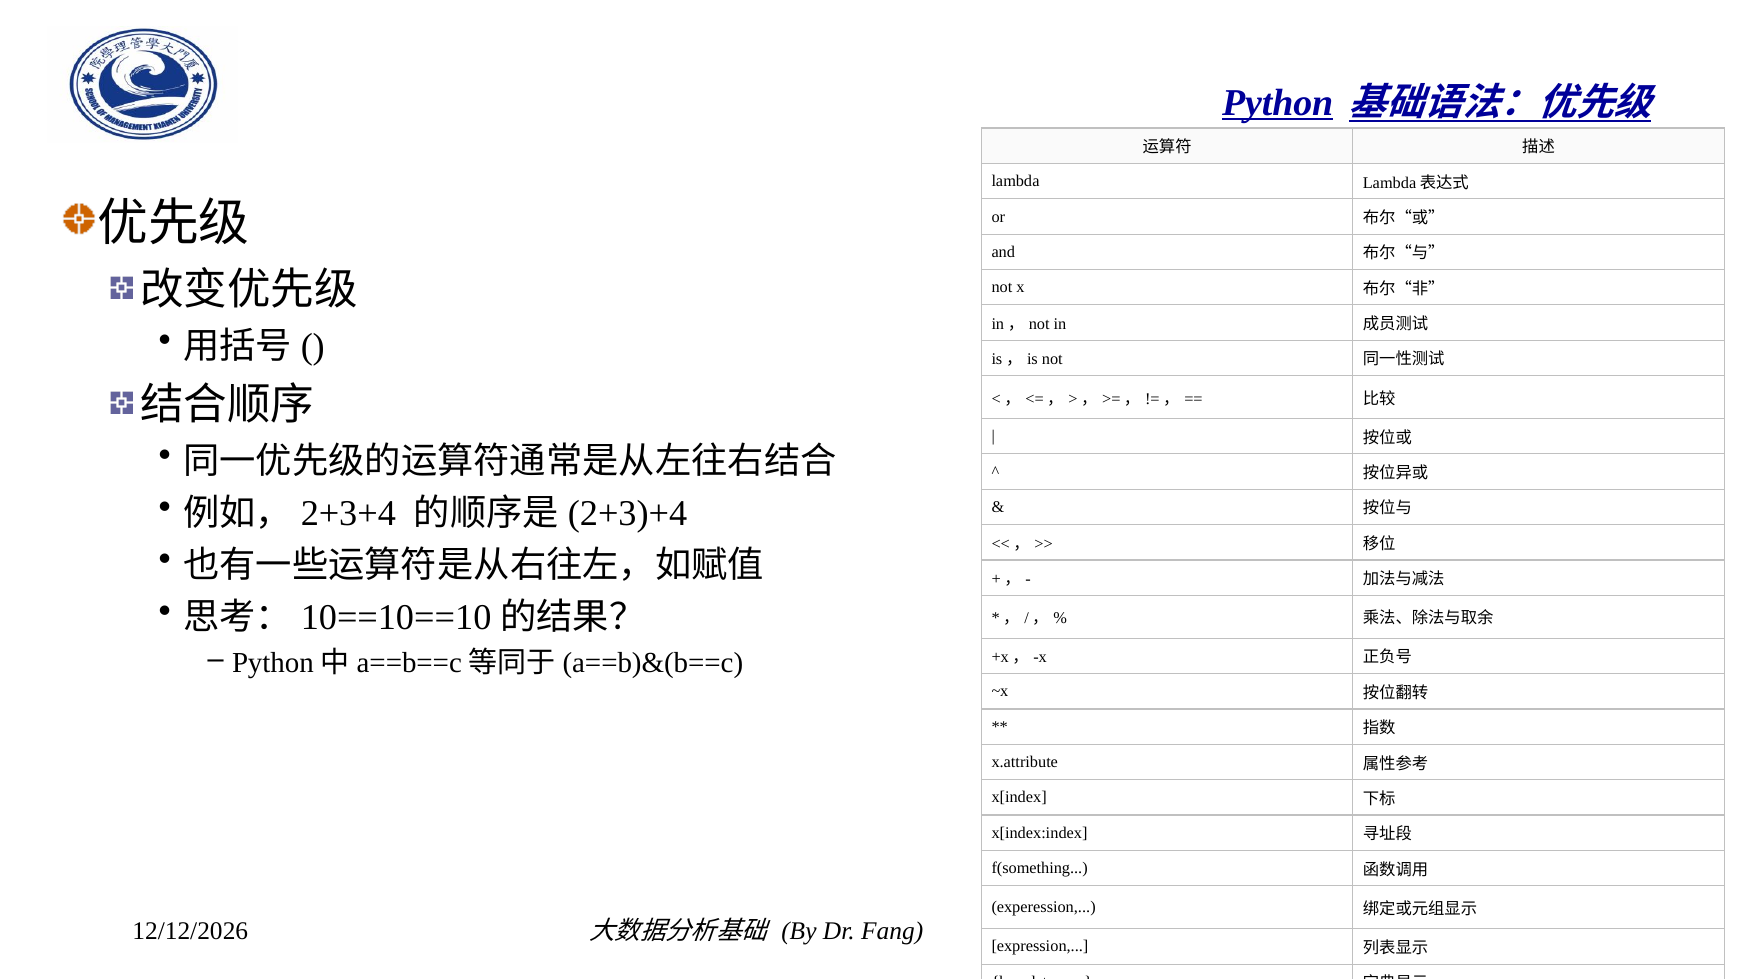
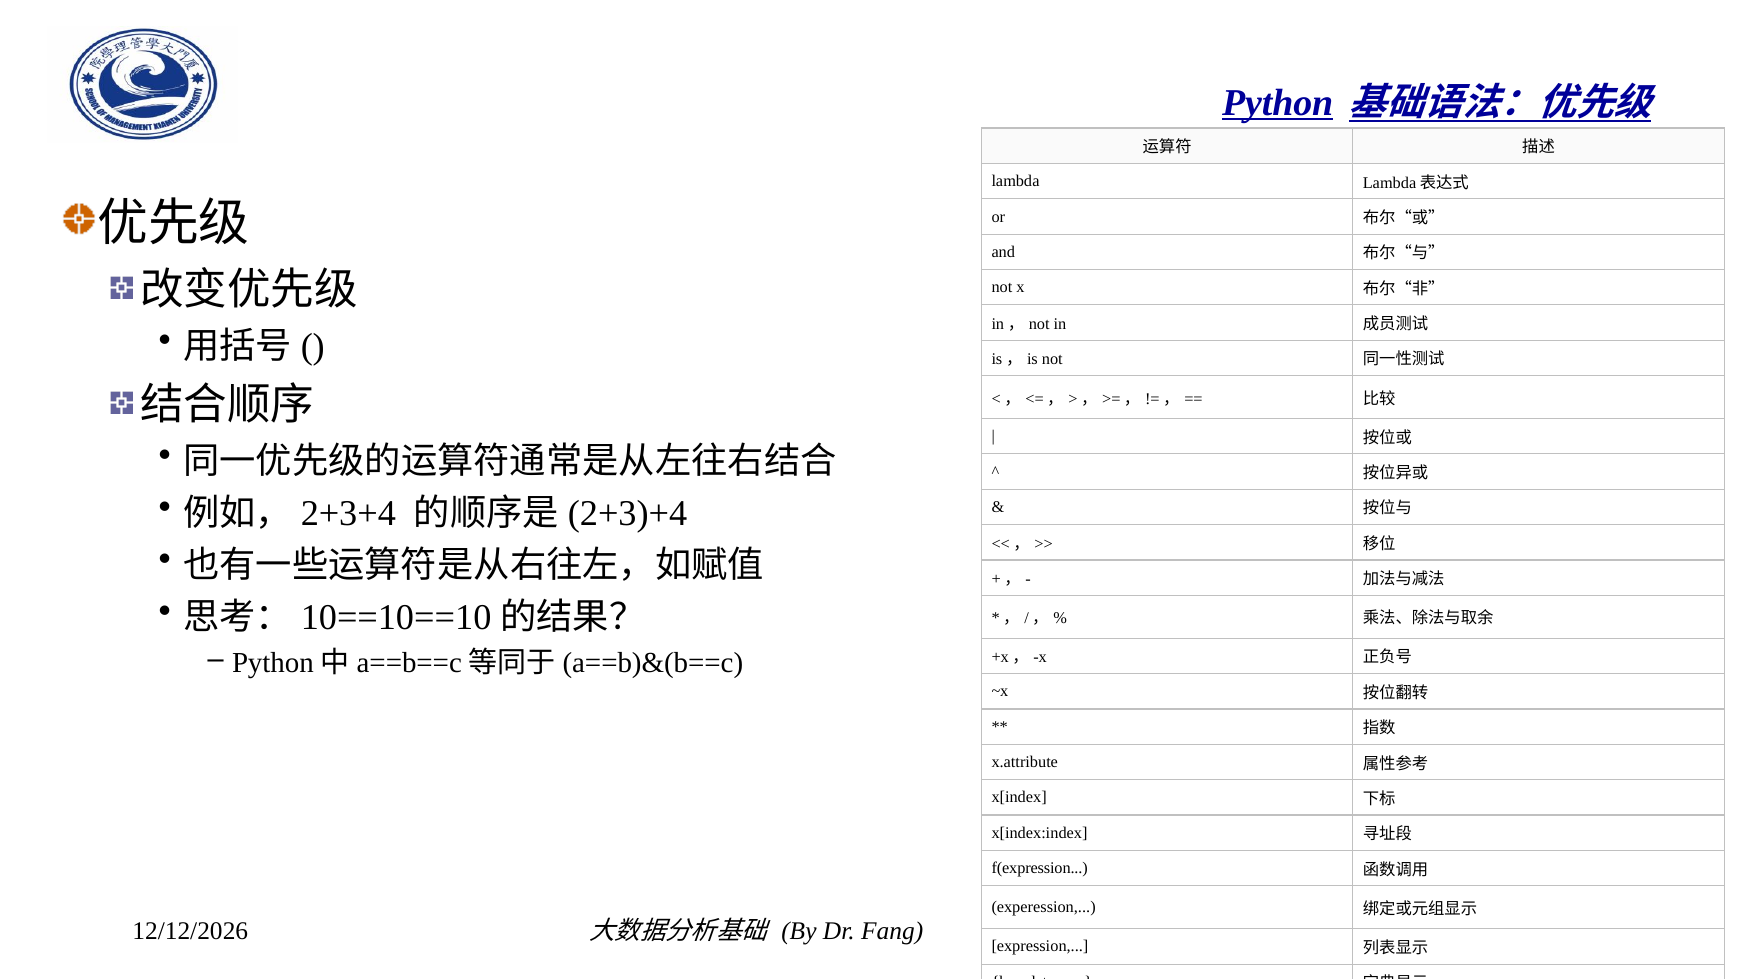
f(something: f(something -> f(expression
